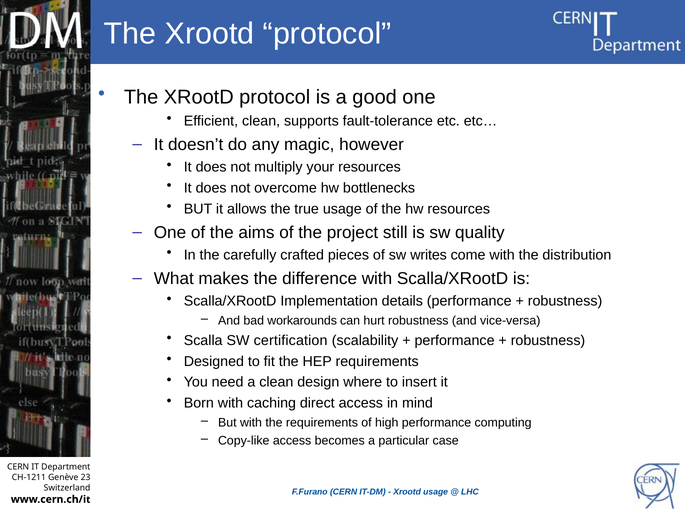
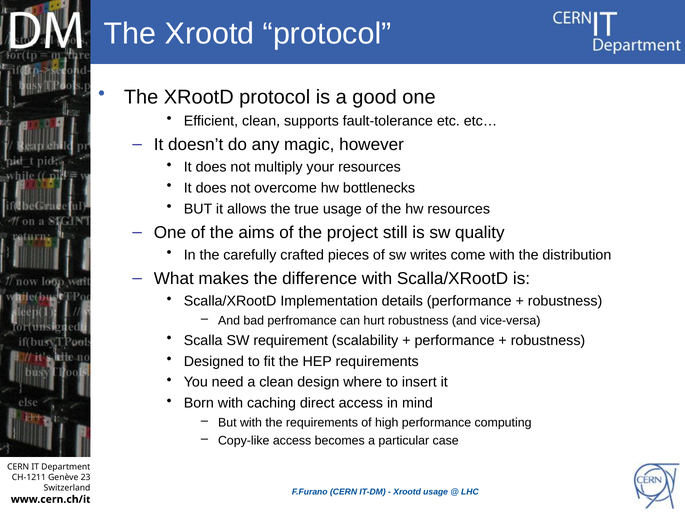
workarounds: workarounds -> perfromance
certification: certification -> requirement
